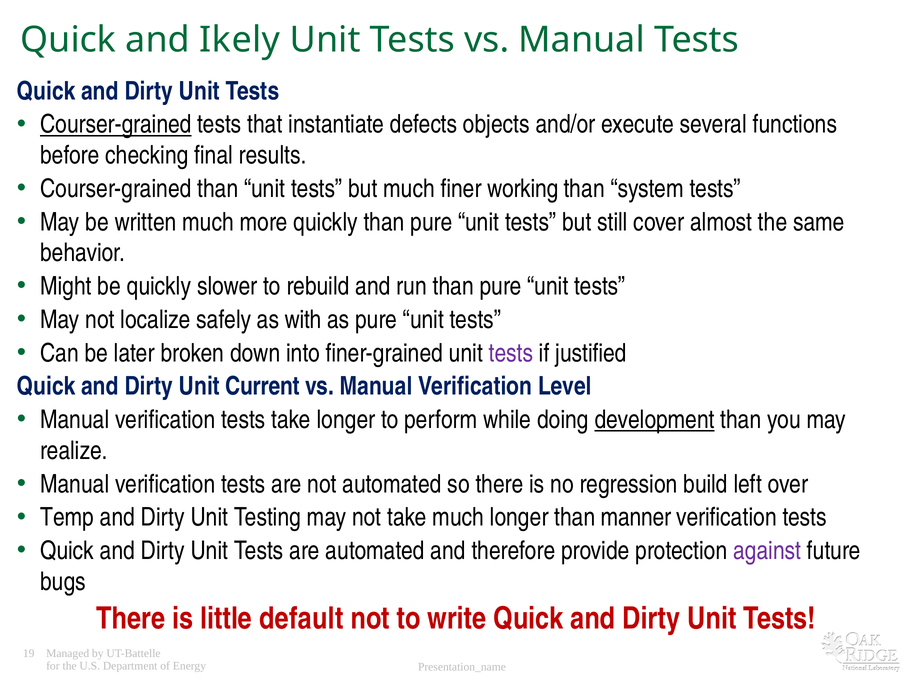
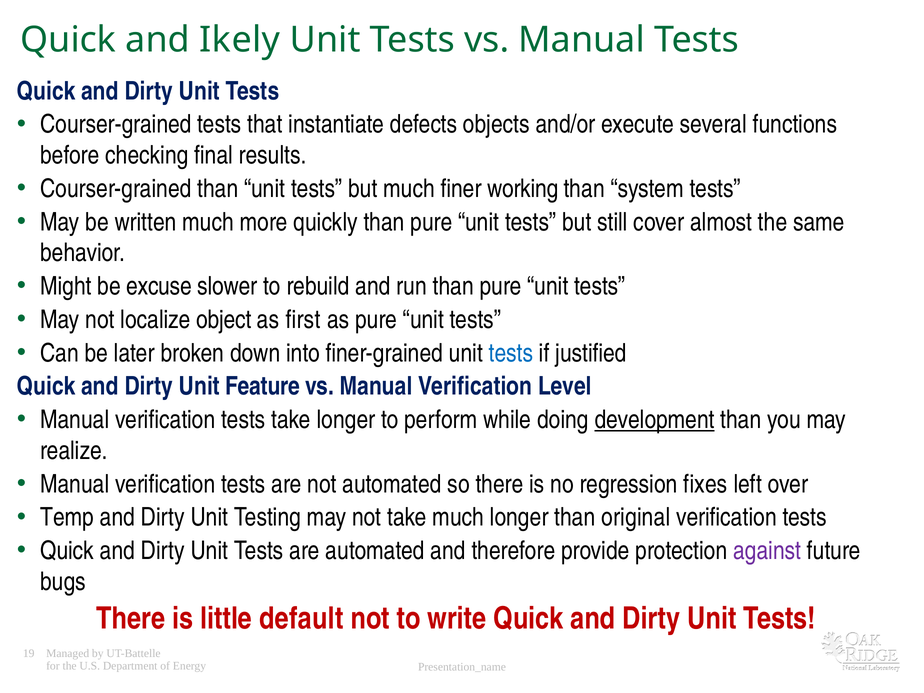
Courser-grained at (116, 125) underline: present -> none
be quickly: quickly -> excuse
safely: safely -> object
with: with -> first
tests at (511, 353) colour: purple -> blue
Current: Current -> Feature
build: build -> fixes
manner: manner -> original
